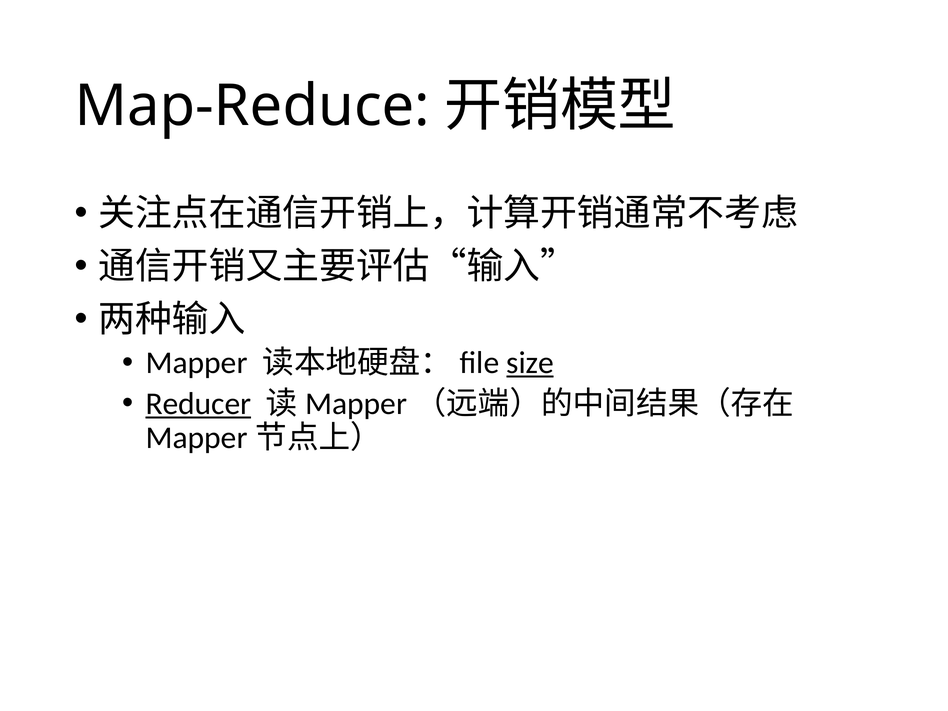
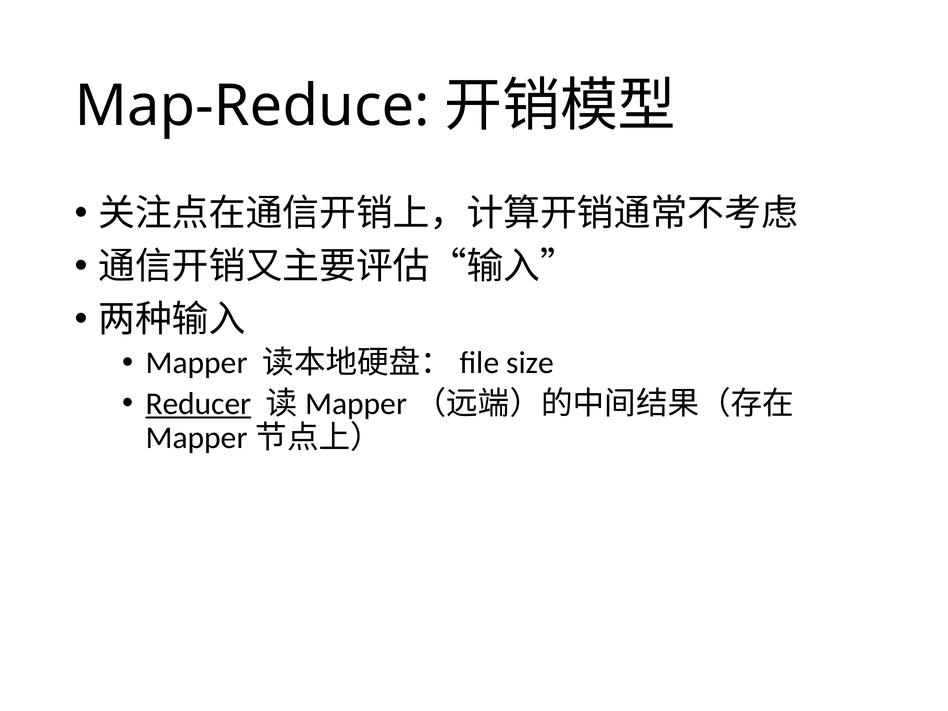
size underline: present -> none
